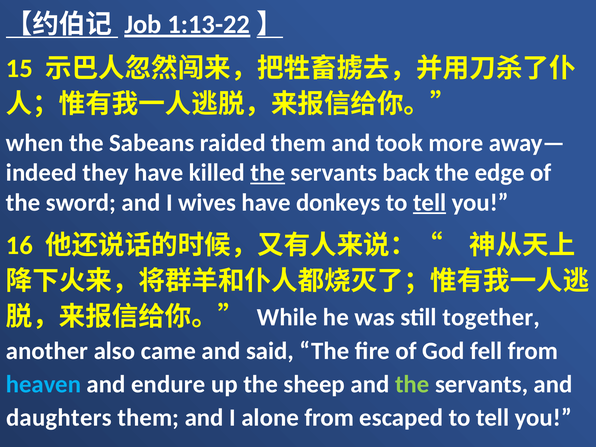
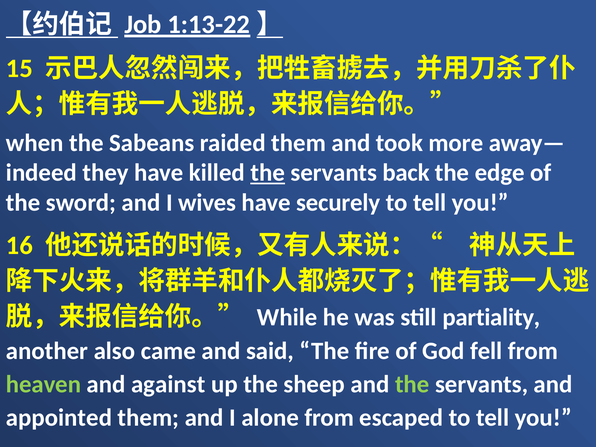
donkeys: donkeys -> securely
tell at (430, 203) underline: present -> none
together: together -> partiality
heaven colour: light blue -> light green
endure: endure -> against
daughters: daughters -> appointed
